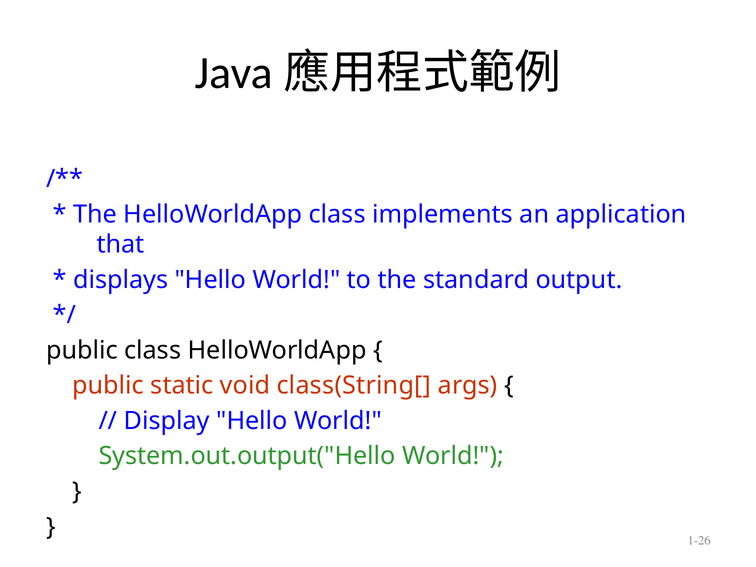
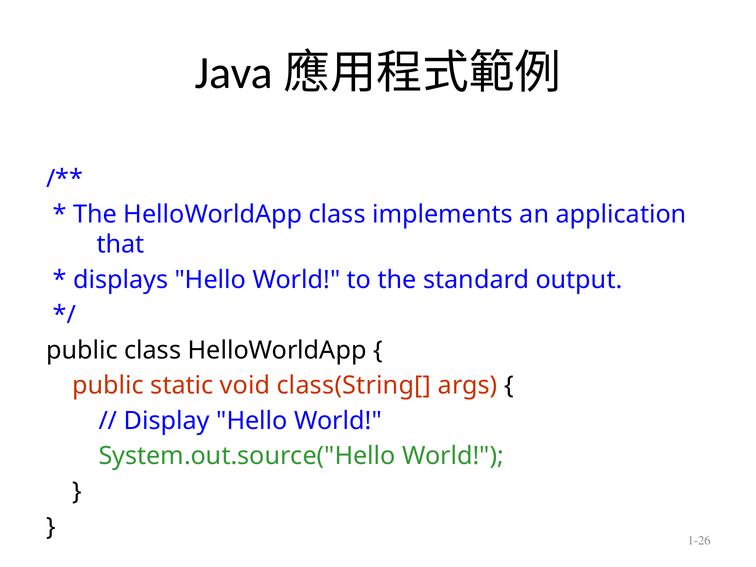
System.out.output("Hello: System.out.output("Hello -> System.out.source("Hello
